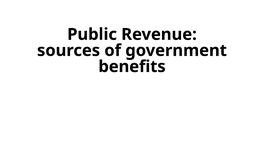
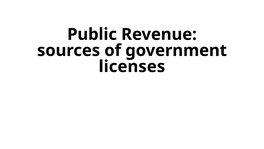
benefits: benefits -> licenses
